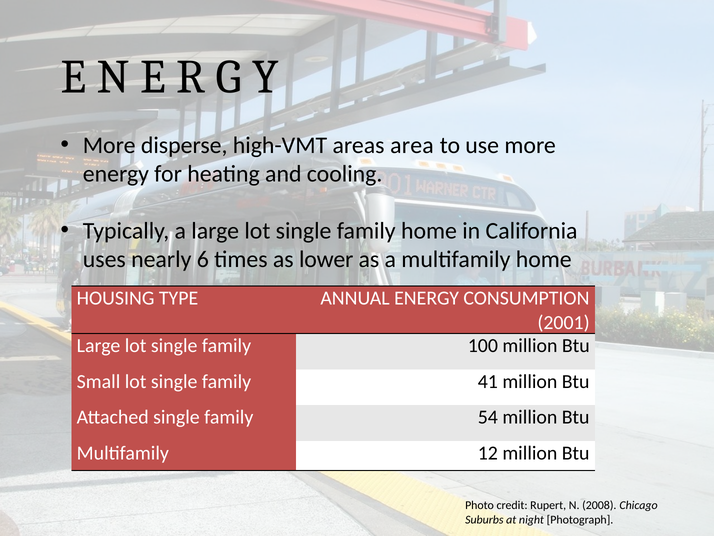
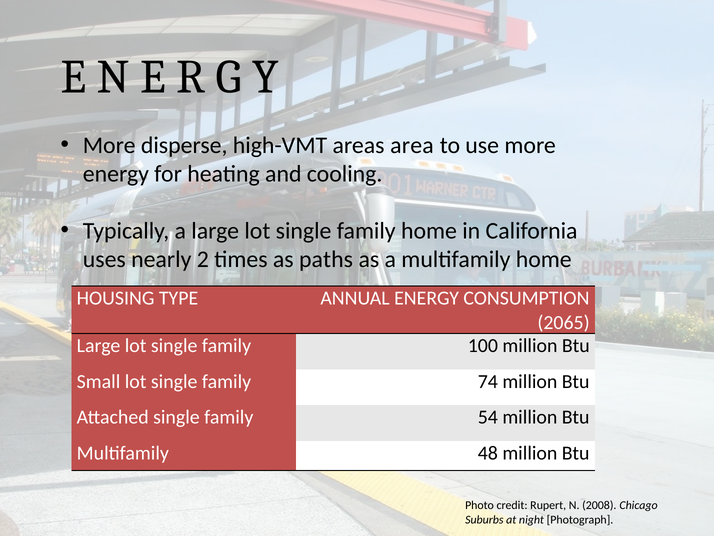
6: 6 -> 2
lower: lower -> paths
2001: 2001 -> 2065
41: 41 -> 74
12: 12 -> 48
